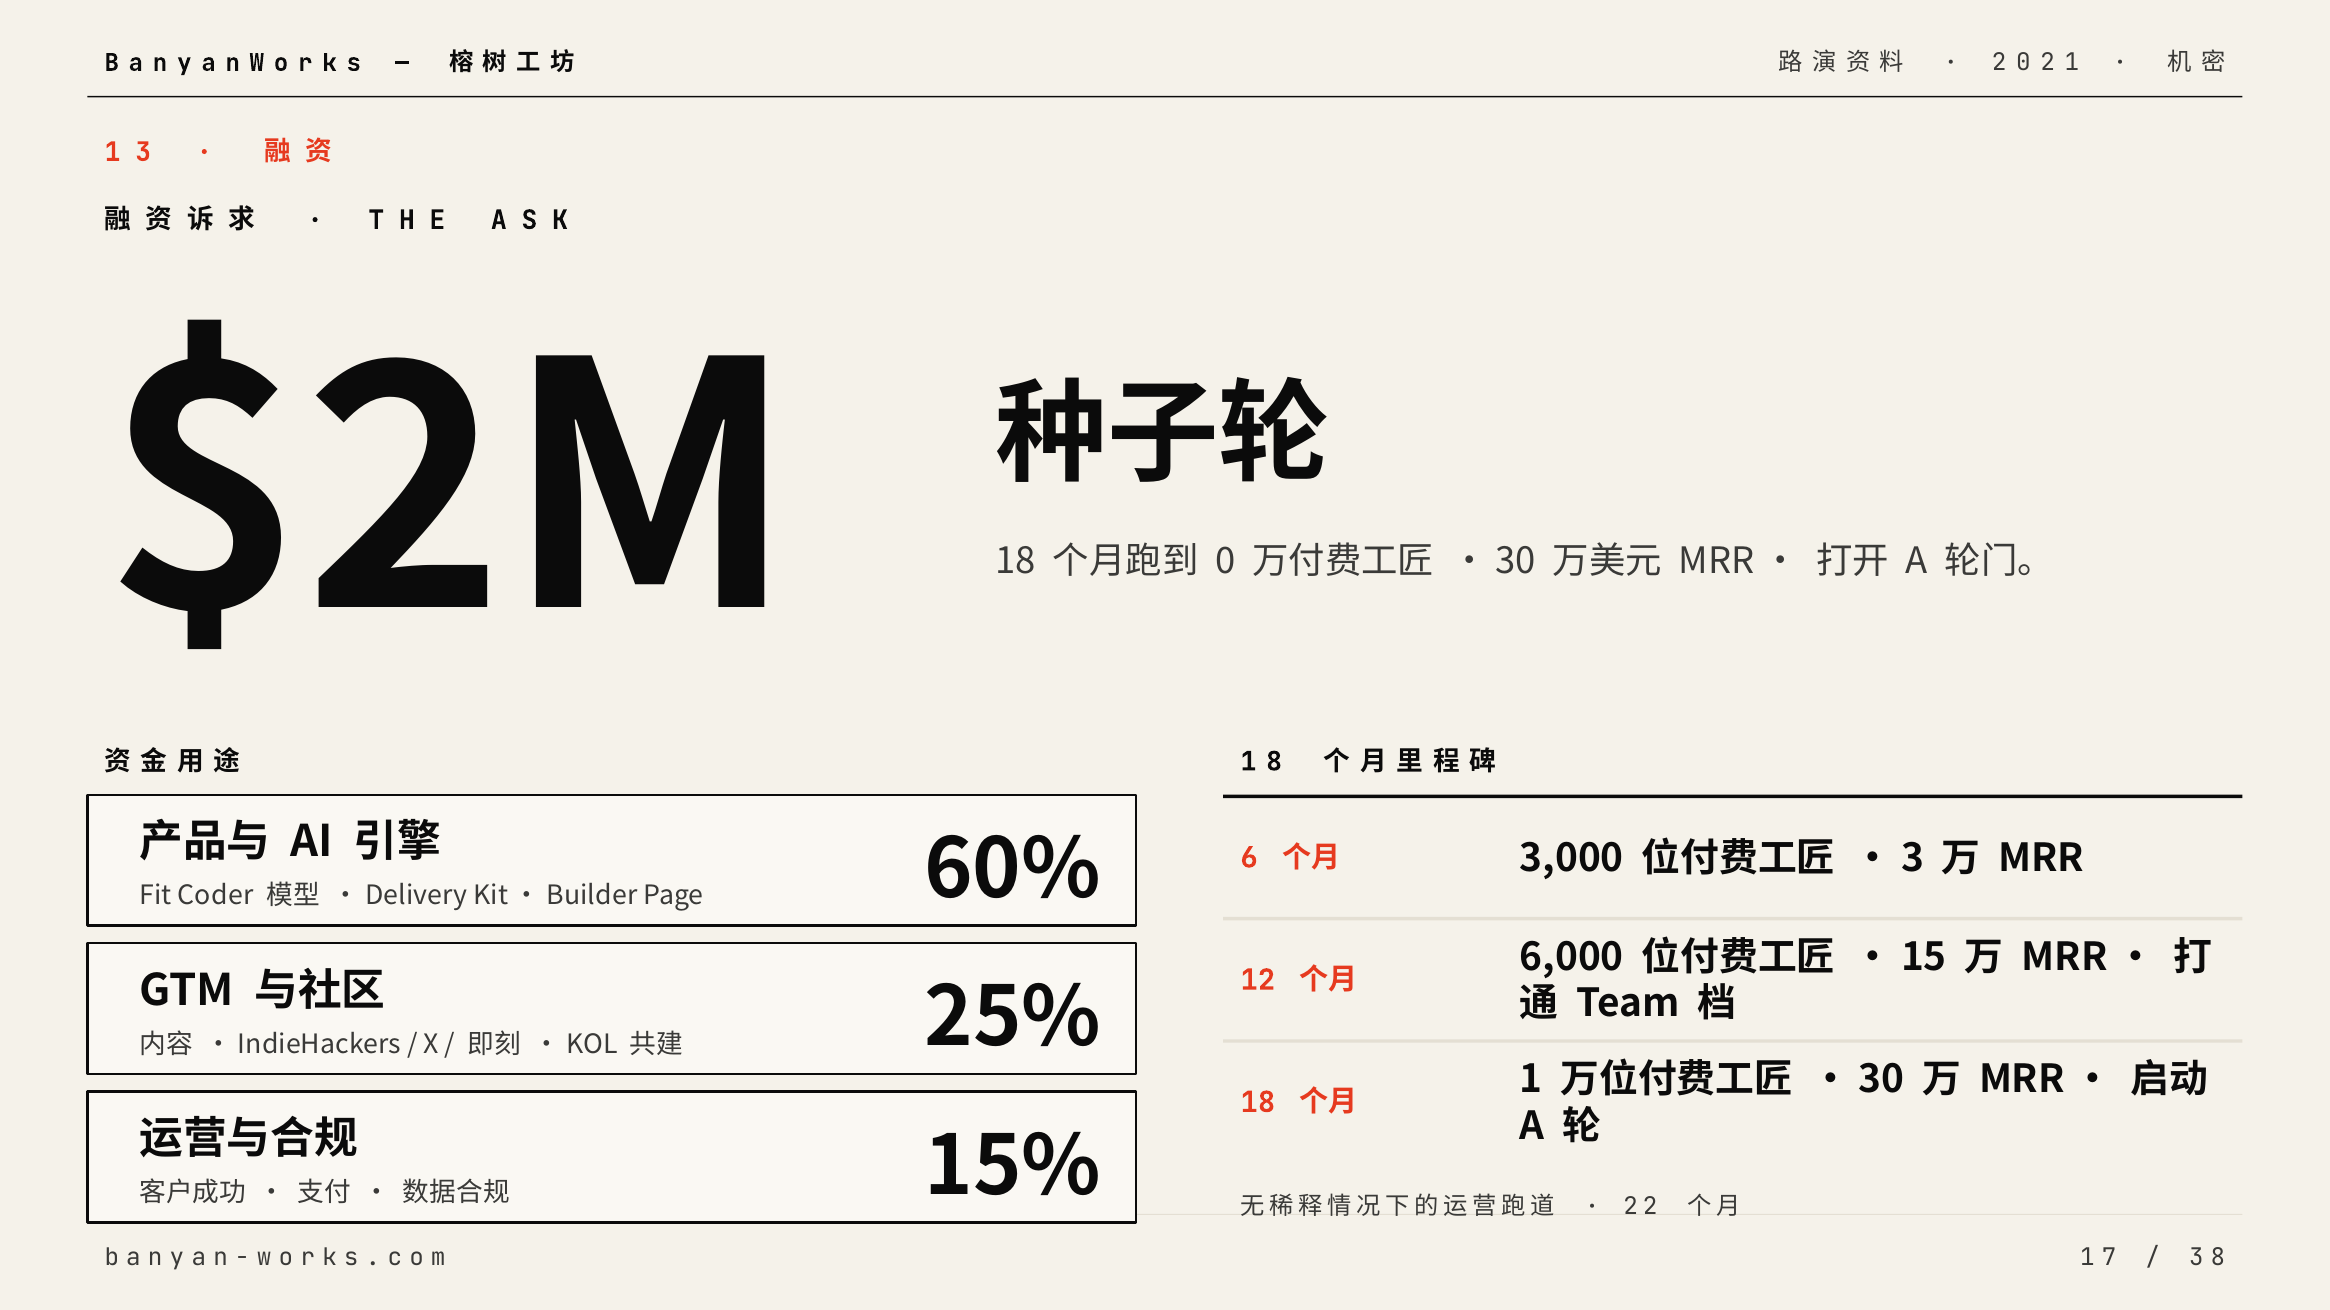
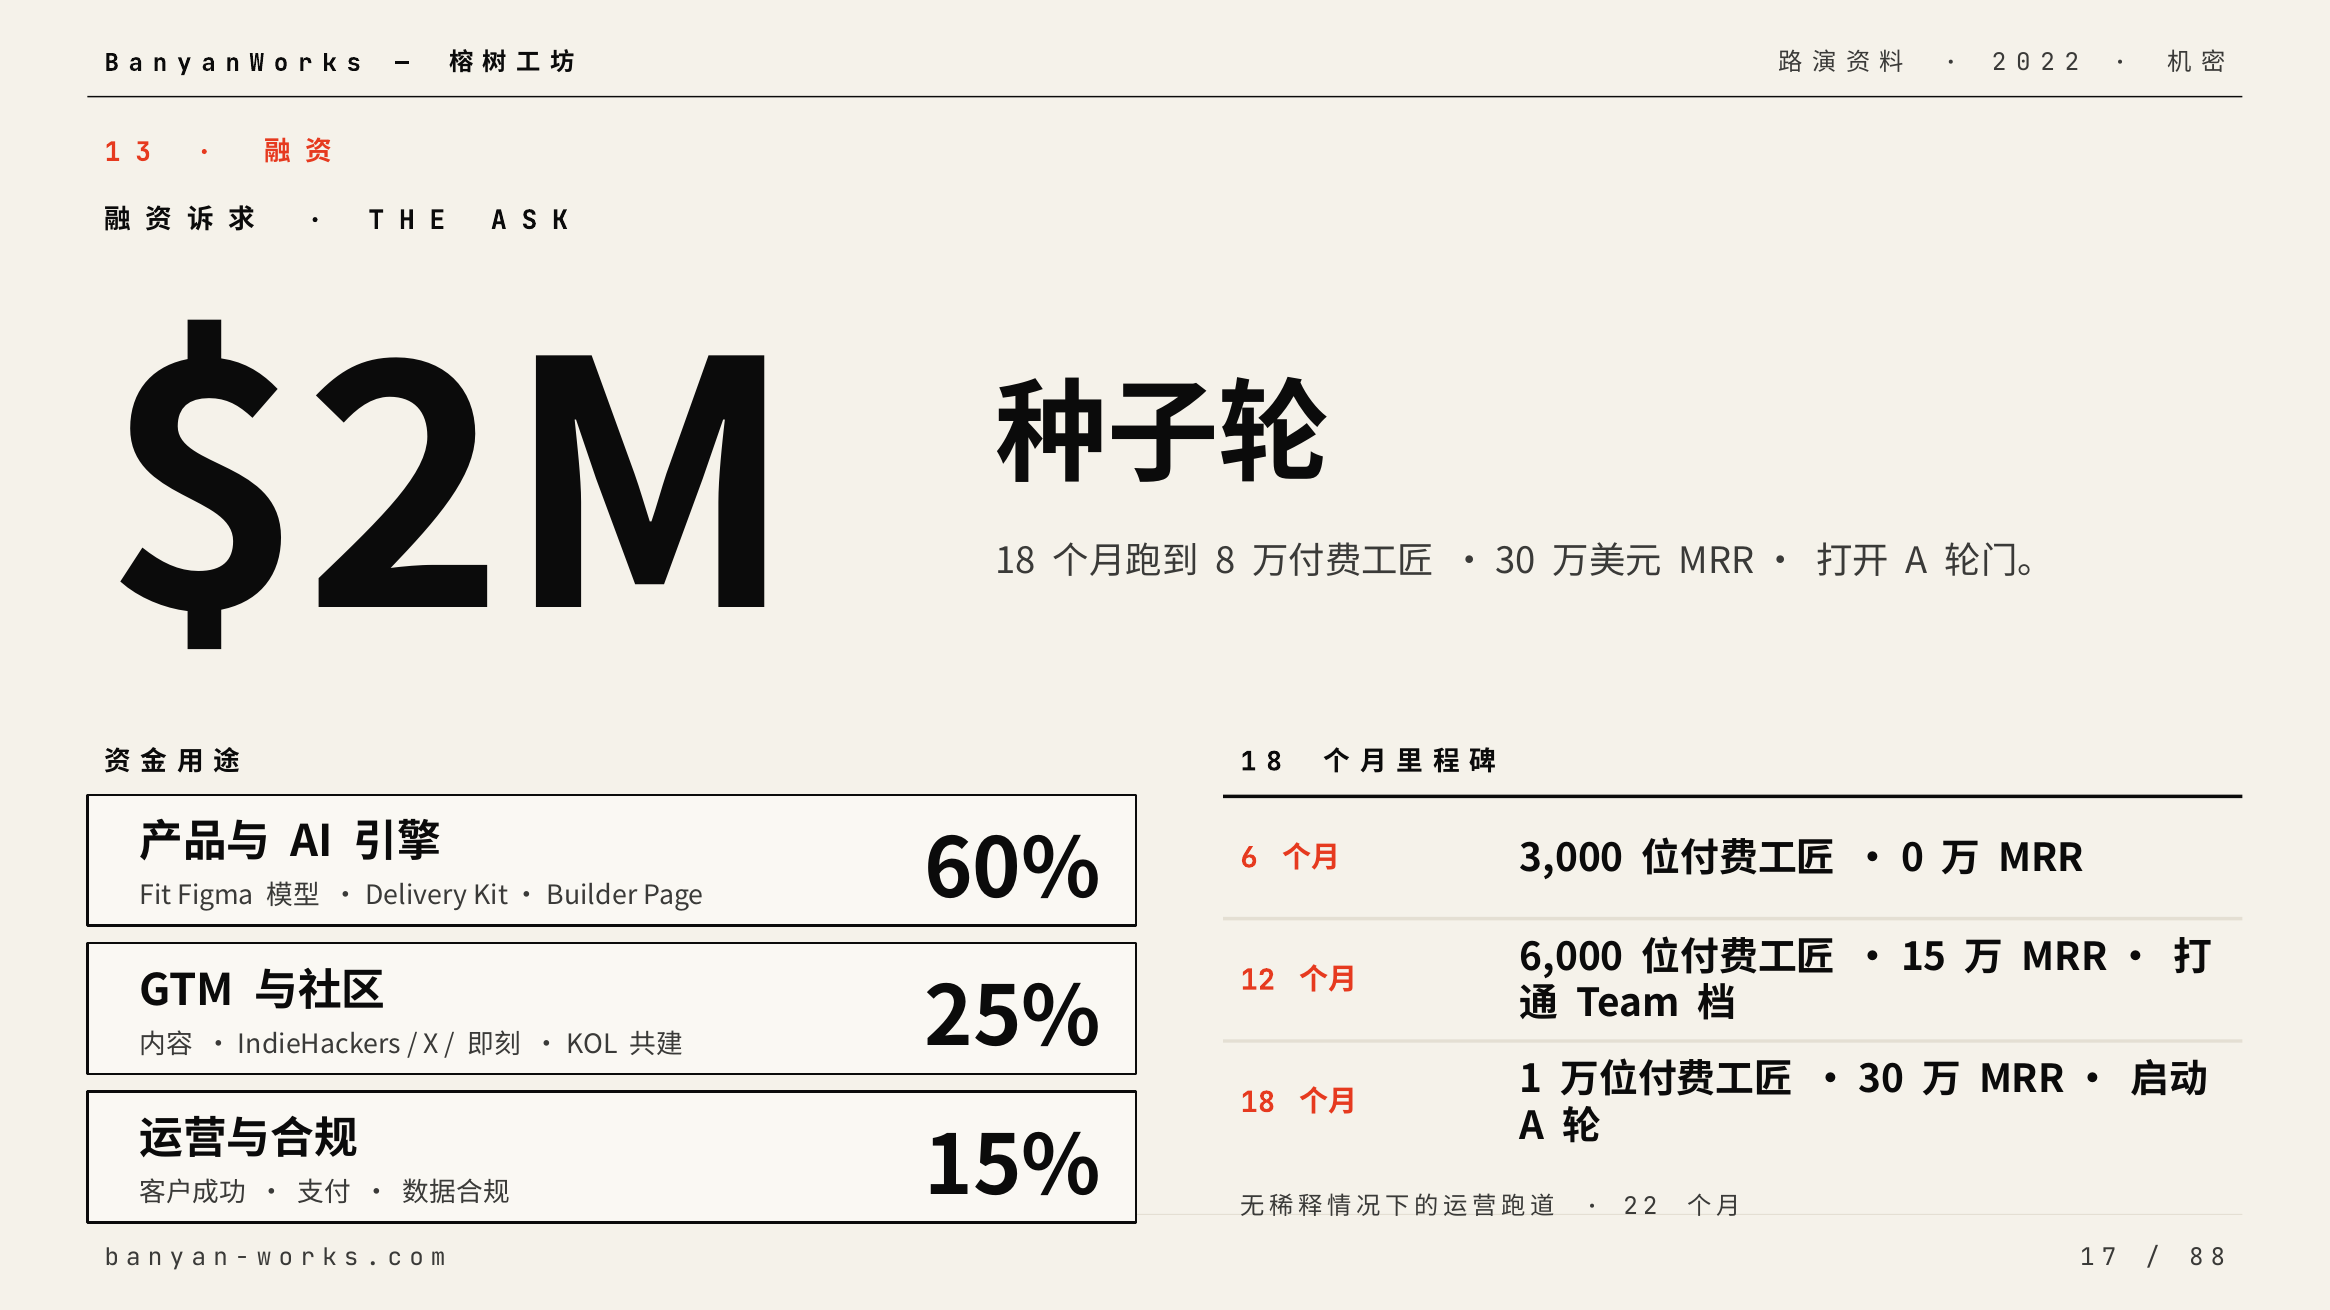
1 at (2072, 63): 1 -> 2
0 at (1225, 562): 0 -> 8
3 at (1913, 859): 3 -> 0
Coder: Coder -> Figma
3 at (2196, 1258): 3 -> 8
